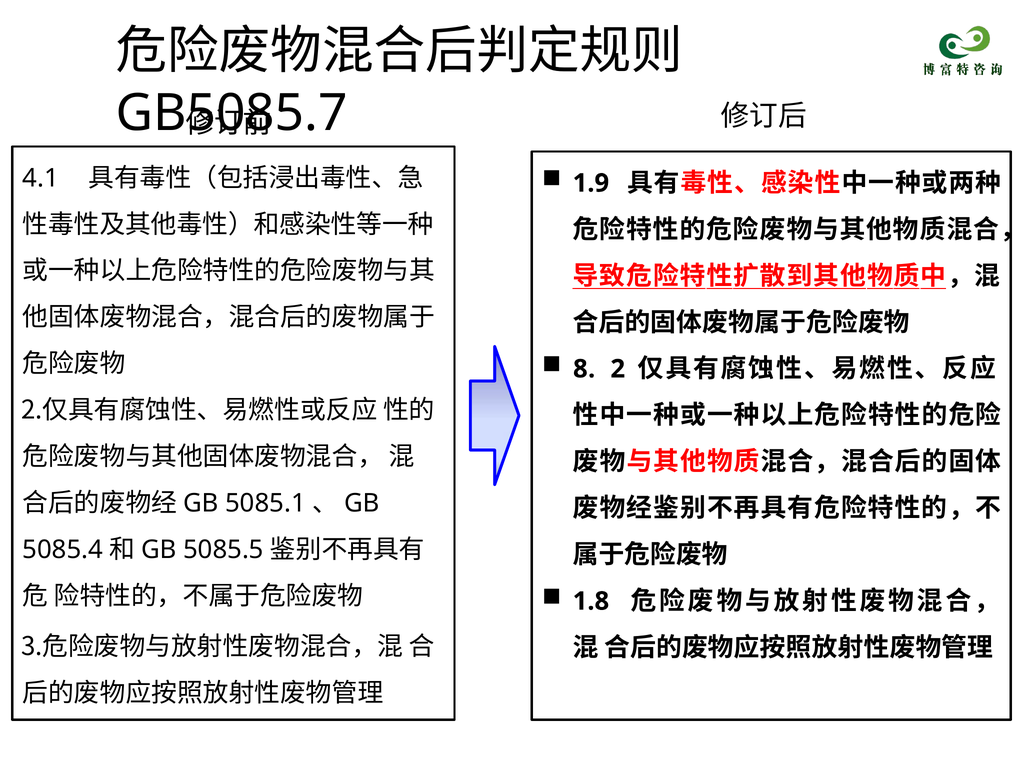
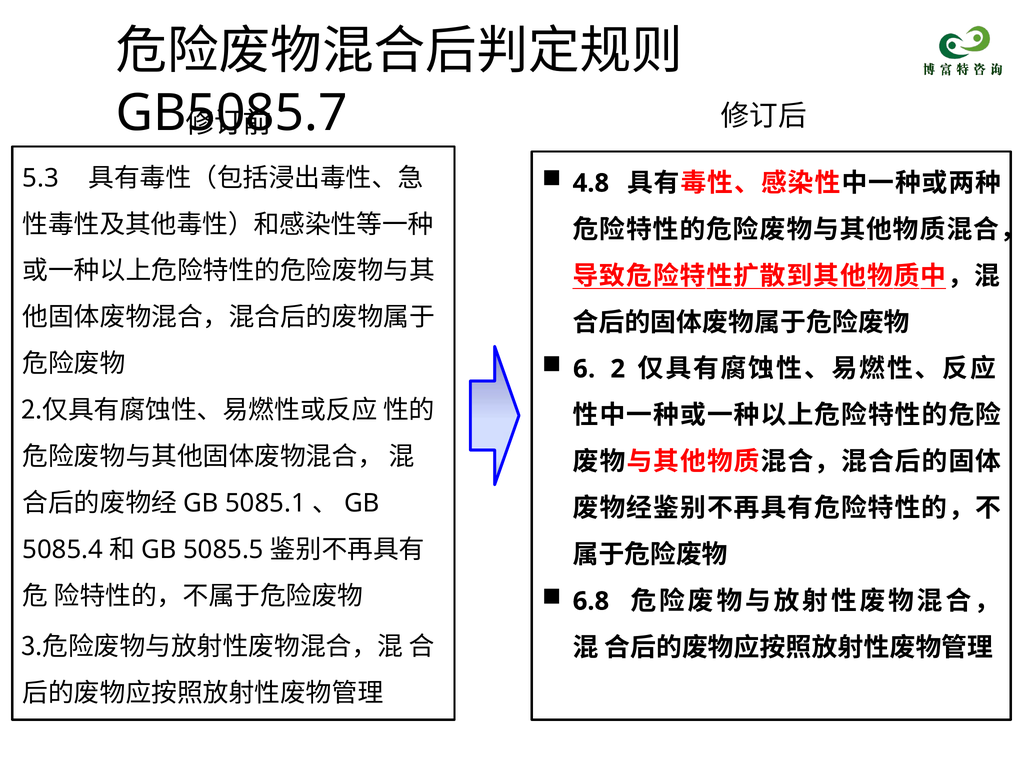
1.9: 1.9 -> 4.8
4.1: 4.1 -> 5.3
8: 8 -> 6
1.8: 1.8 -> 6.8
